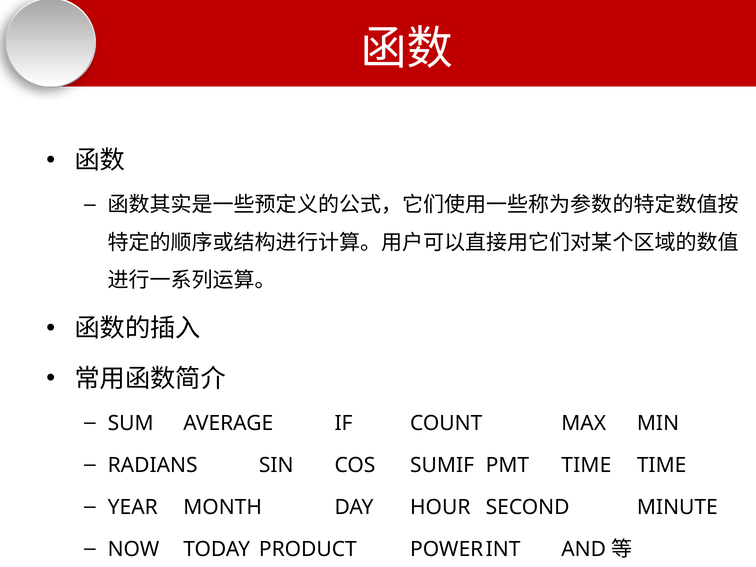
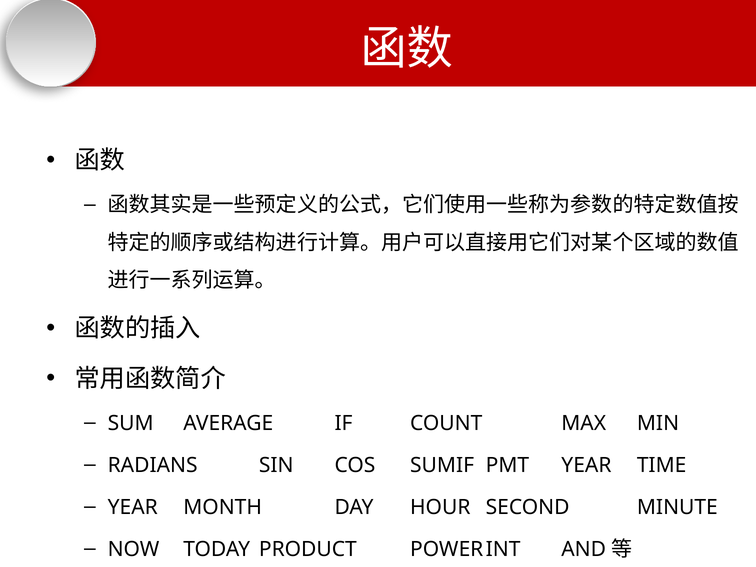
PMT TIME: TIME -> YEAR
